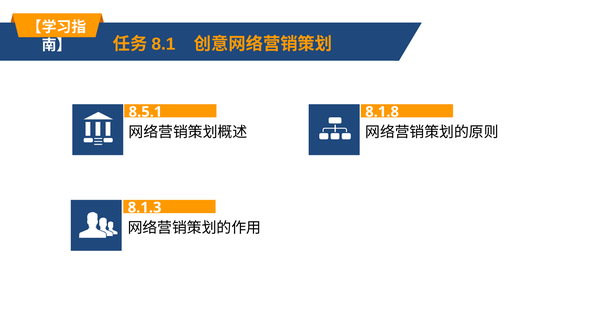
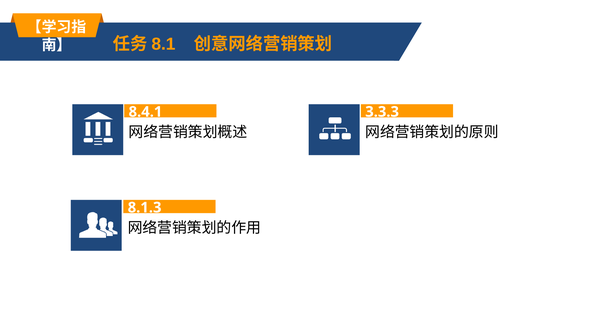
8.5.1: 8.5.1 -> 8.4.1
8.1.8: 8.1.8 -> 3.3.3
